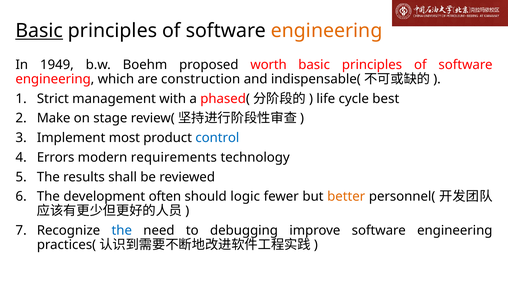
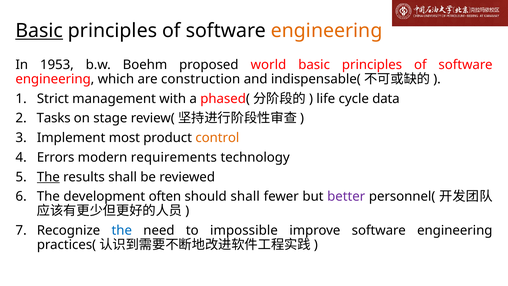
1949: 1949 -> 1953
worth: worth -> world
best: best -> data
Make: Make -> Tasks
control colour: blue -> orange
The at (48, 177) underline: none -> present
should logic: logic -> shall
better colour: orange -> purple
debugging: debugging -> impossible
